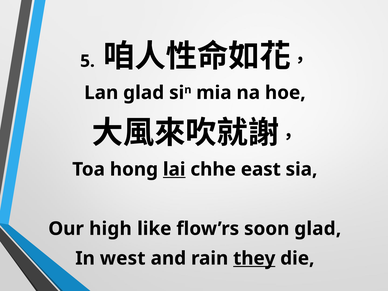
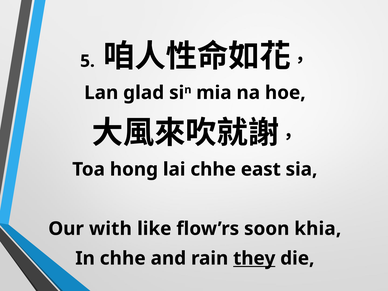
lai underline: present -> none
high: high -> with
soon glad: glad -> khia
In west: west -> chhe
